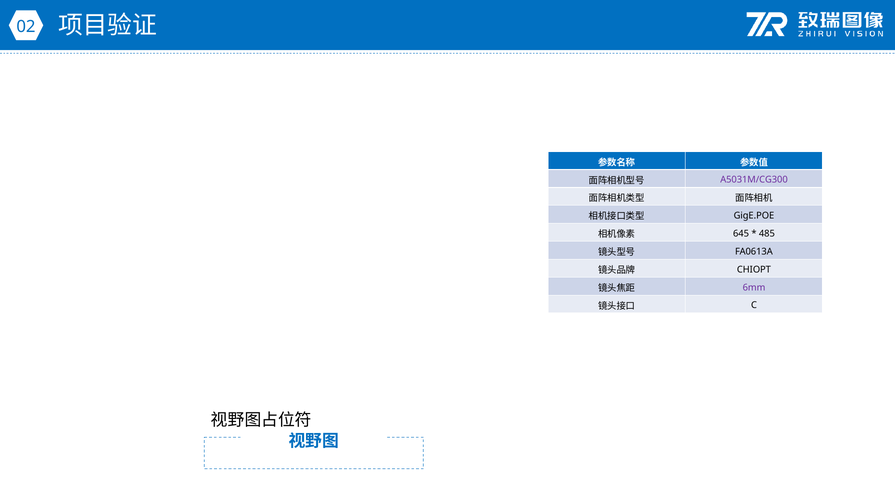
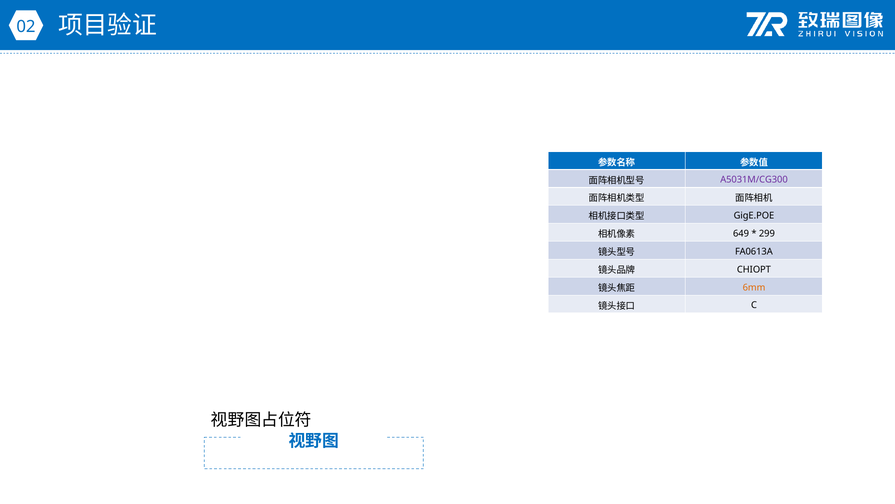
645: 645 -> 649
485: 485 -> 299
6mm colour: purple -> orange
